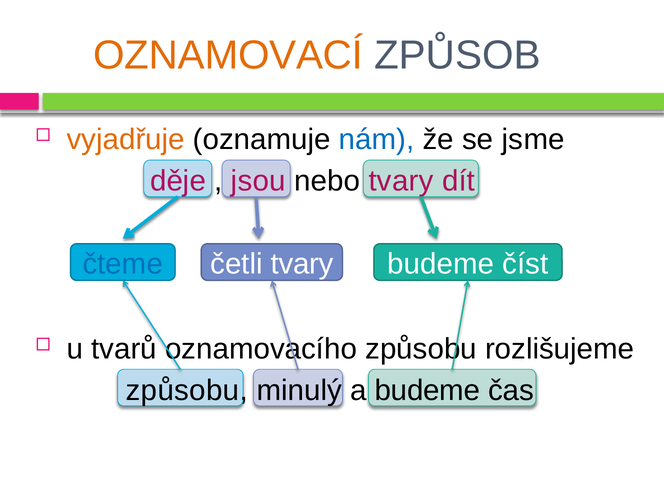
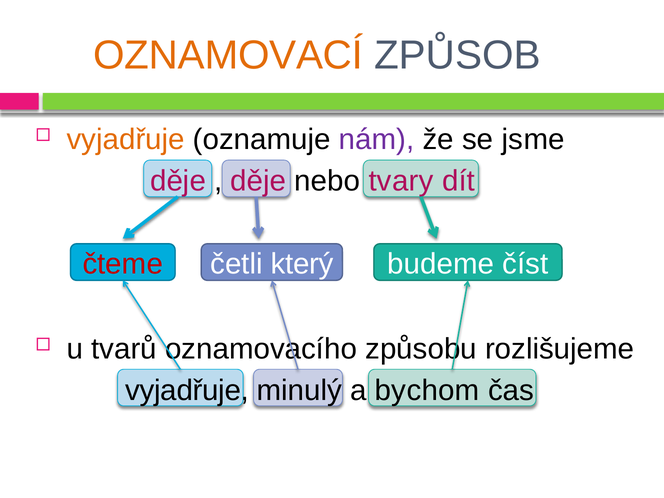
nám colour: blue -> purple
jsou at (258, 181): jsou -> děje
čteme colour: blue -> red
četli tvary: tvary -> který
způsobu at (187, 391): způsobu -> vyjadřuje
a budeme: budeme -> bychom
